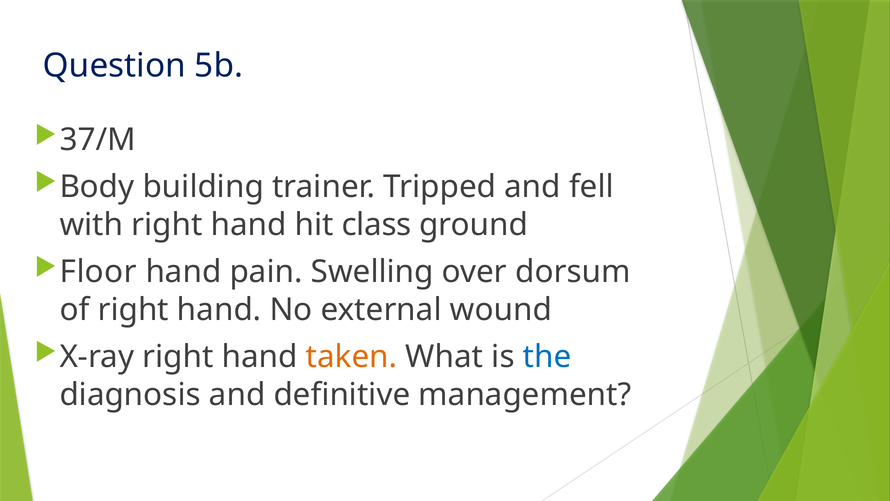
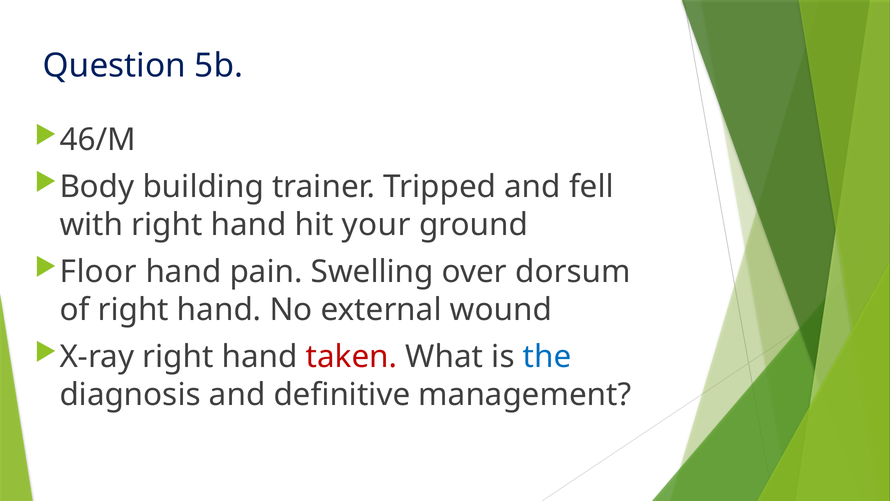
37/M: 37/M -> 46/M
class: class -> your
taken colour: orange -> red
